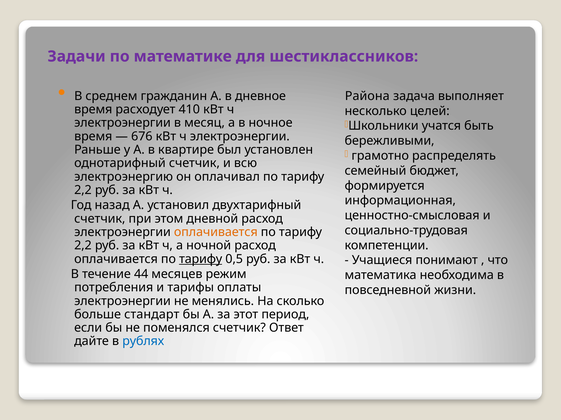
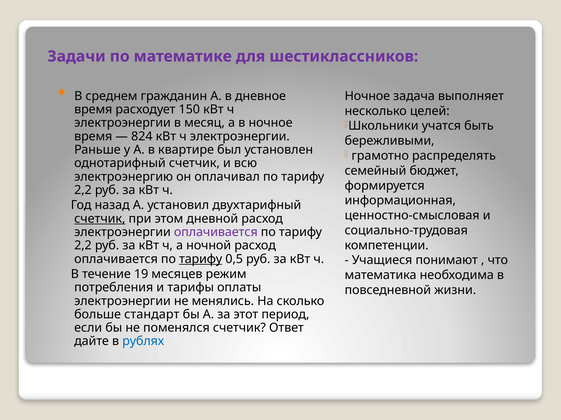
Района at (367, 96): Района -> Ночное
410: 410 -> 150
676: 676 -> 824
счeтчик underline: none -> present
оплачивается at (216, 232) colour: orange -> purple
44: 44 -> 19
